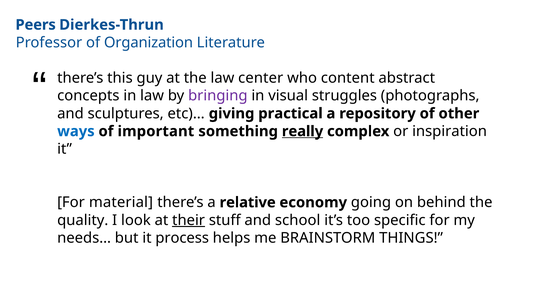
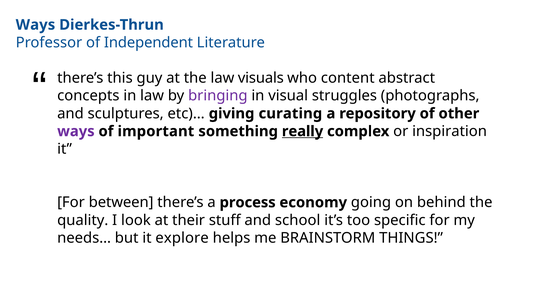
Peers at (36, 25): Peers -> Ways
Organization: Organization -> Independent
center: center -> visuals
practical: practical -> curating
ways at (76, 131) colour: blue -> purple
material: material -> between
relative: relative -> process
their underline: present -> none
process: process -> explore
